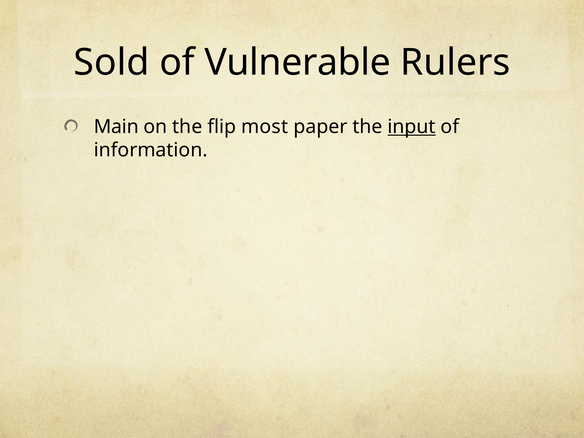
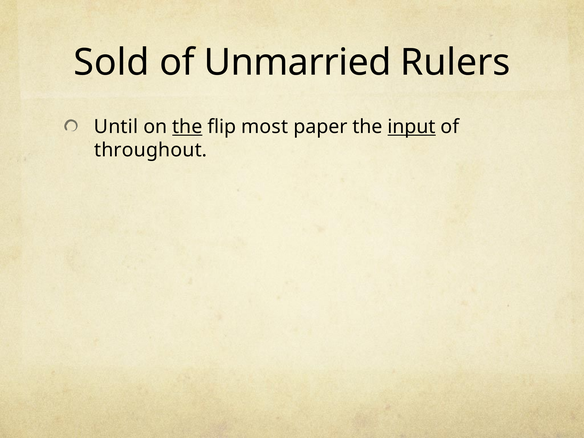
Vulnerable: Vulnerable -> Unmarried
Main: Main -> Until
the at (187, 127) underline: none -> present
information: information -> throughout
